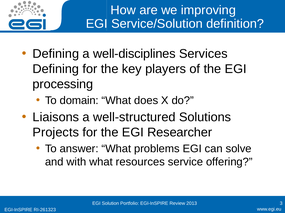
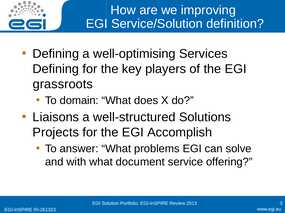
well-disciplines: well-disciplines -> well-optimising
processing: processing -> grassroots
Researcher: Researcher -> Accomplish
resources: resources -> document
